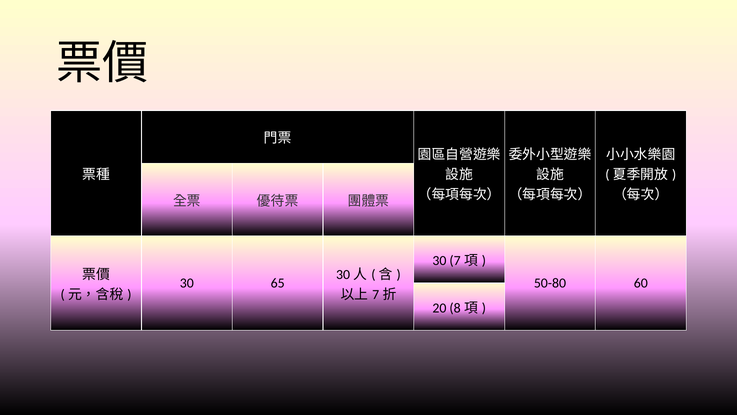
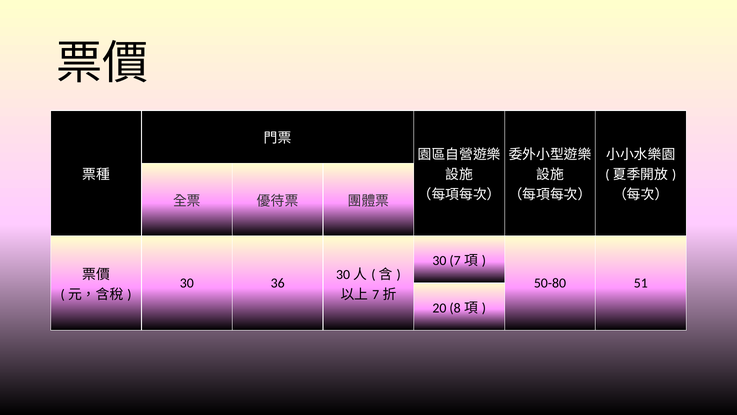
65: 65 -> 36
60: 60 -> 51
